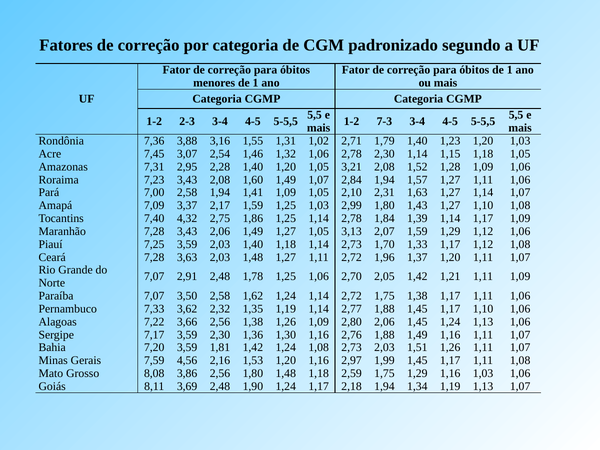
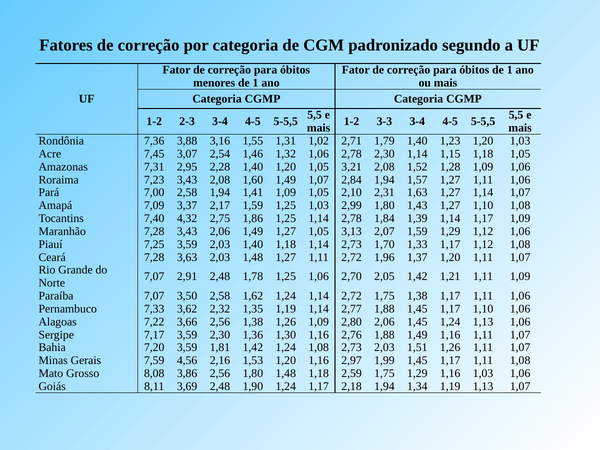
7-3: 7-3 -> 3-3
